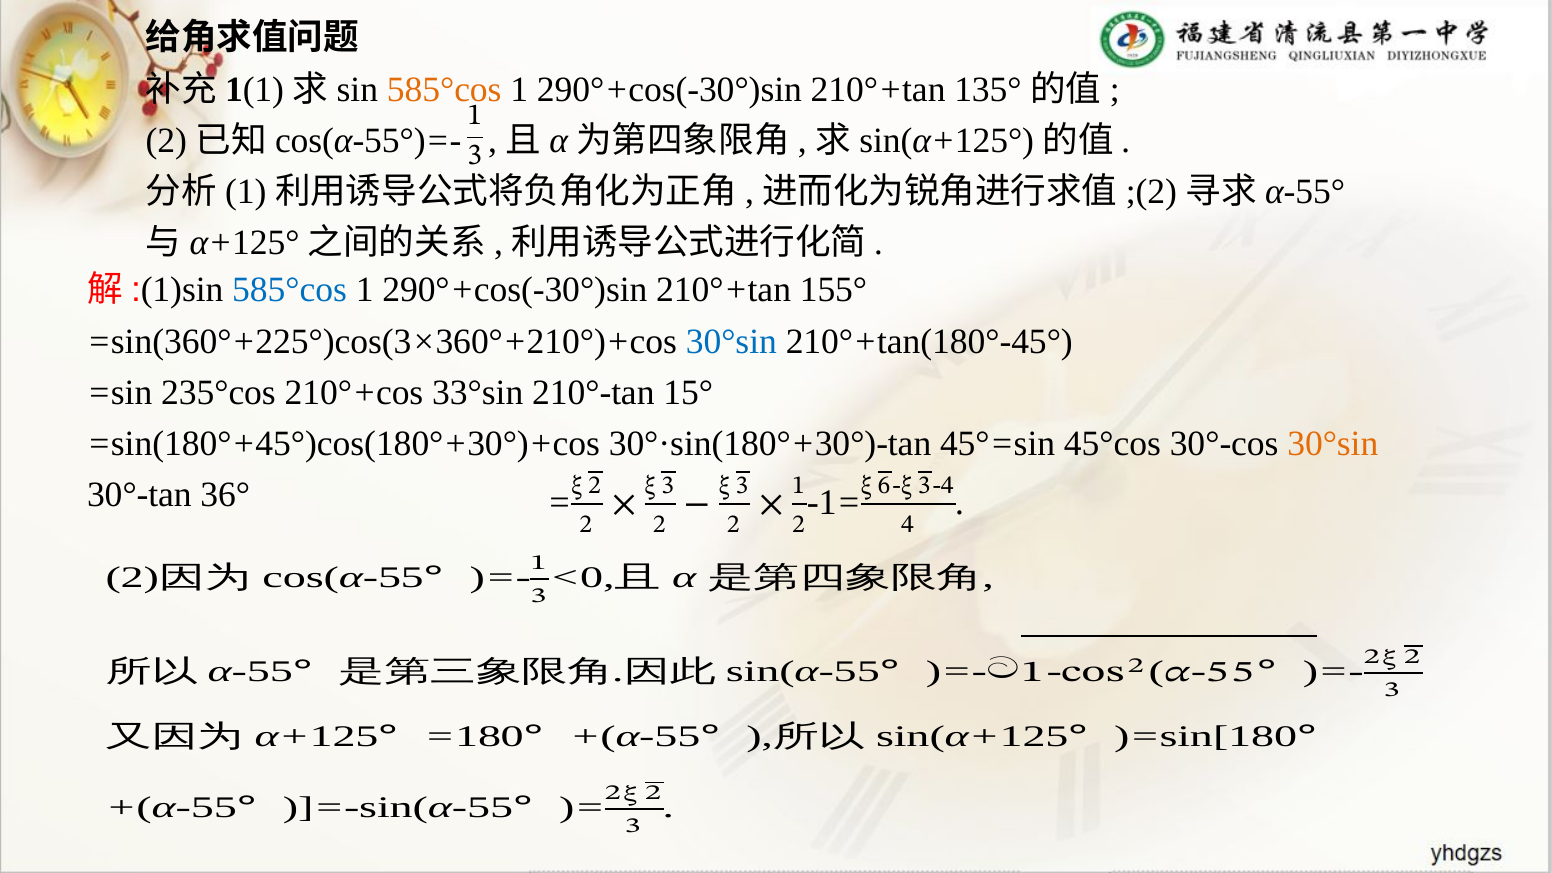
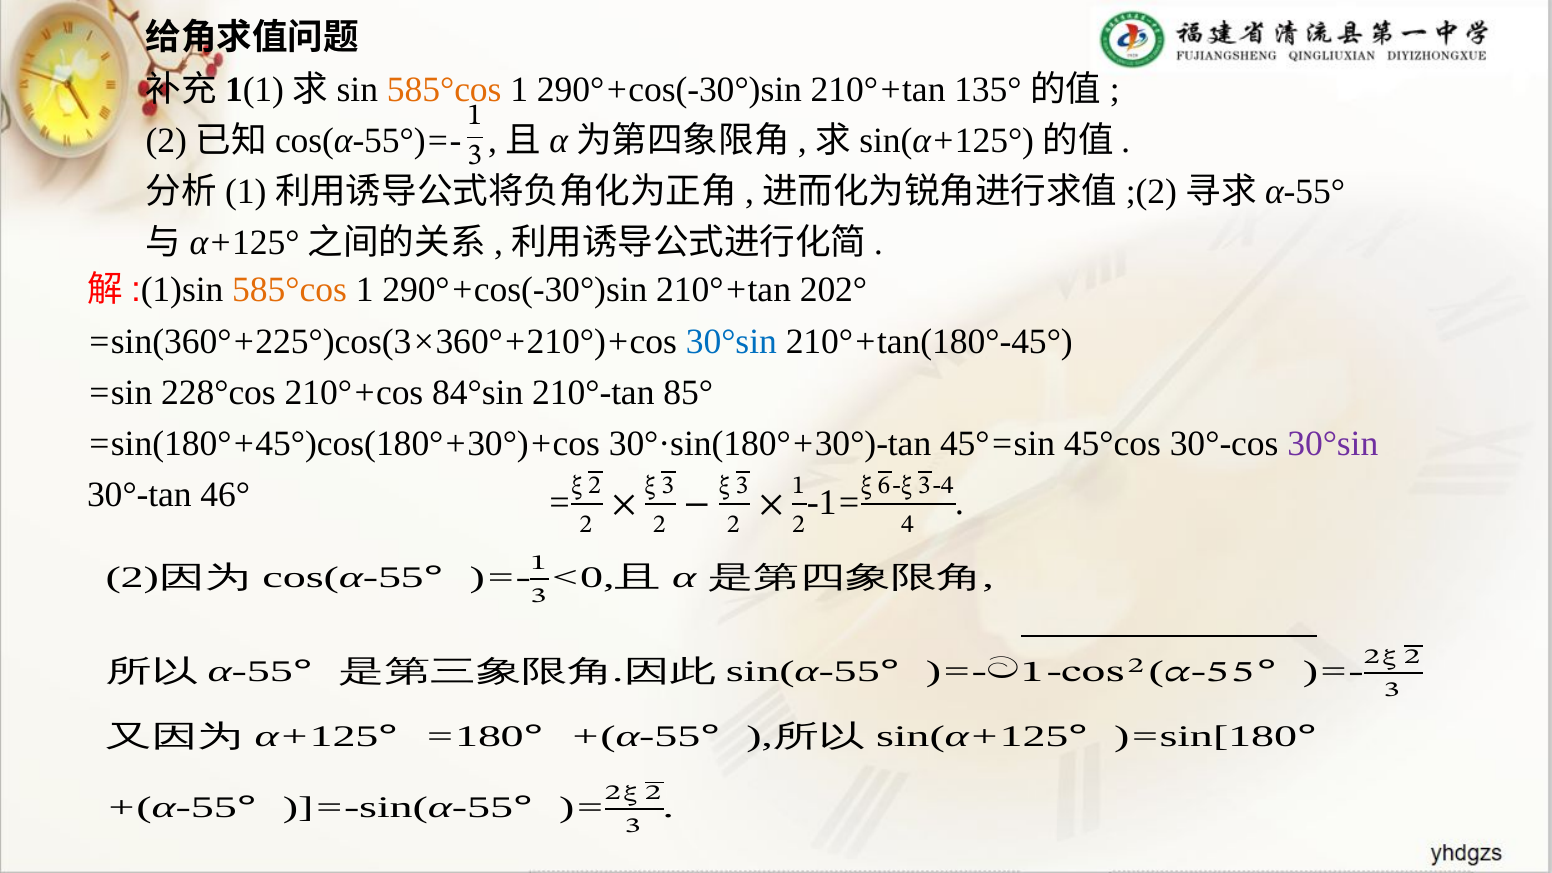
585°cos at (290, 290) colour: blue -> orange
155°: 155° -> 202°
235°cos: 235°cos -> 228°cos
33°sin: 33°sin -> 84°sin
15°: 15° -> 85°
30°sin at (1333, 444) colour: orange -> purple
36°: 36° -> 46°
